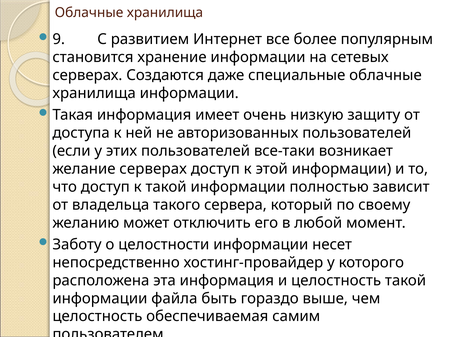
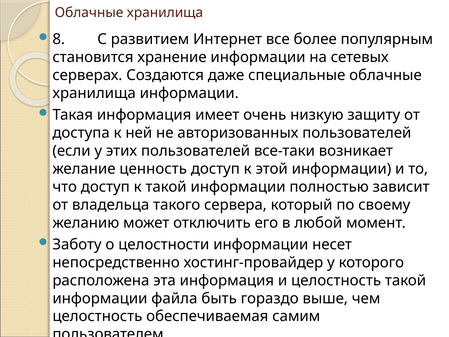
9: 9 -> 8
желание серверах: серверах -> ценность
